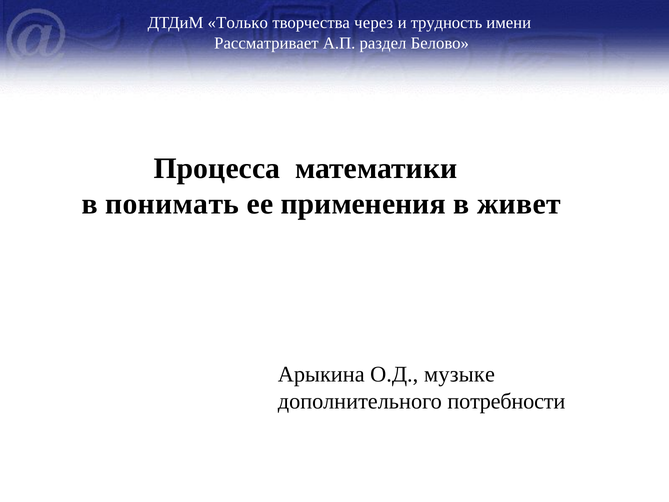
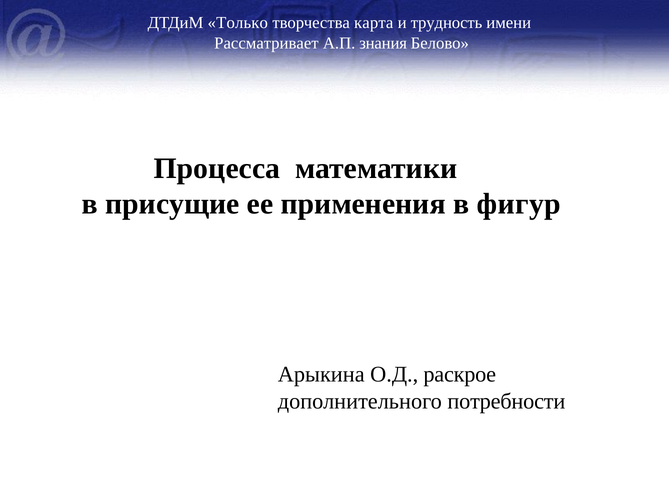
через: через -> карта
раздел: раздел -> знания
понимать: понимать -> присущие
живет: живет -> фигур
музыке: музыке -> раскрое
